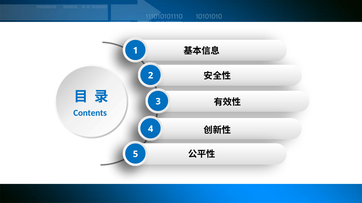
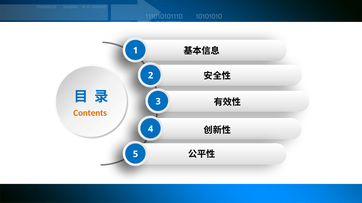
Contents colour: blue -> orange
